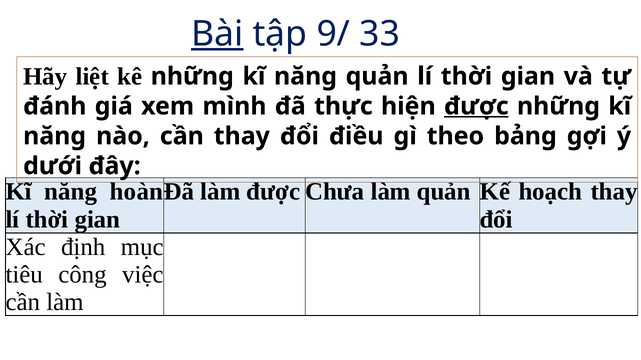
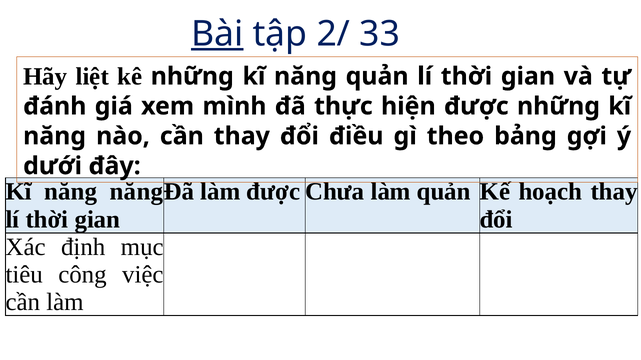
9/: 9/ -> 2/
được underline: present -> none
năng hoàn: hoàn -> năng
